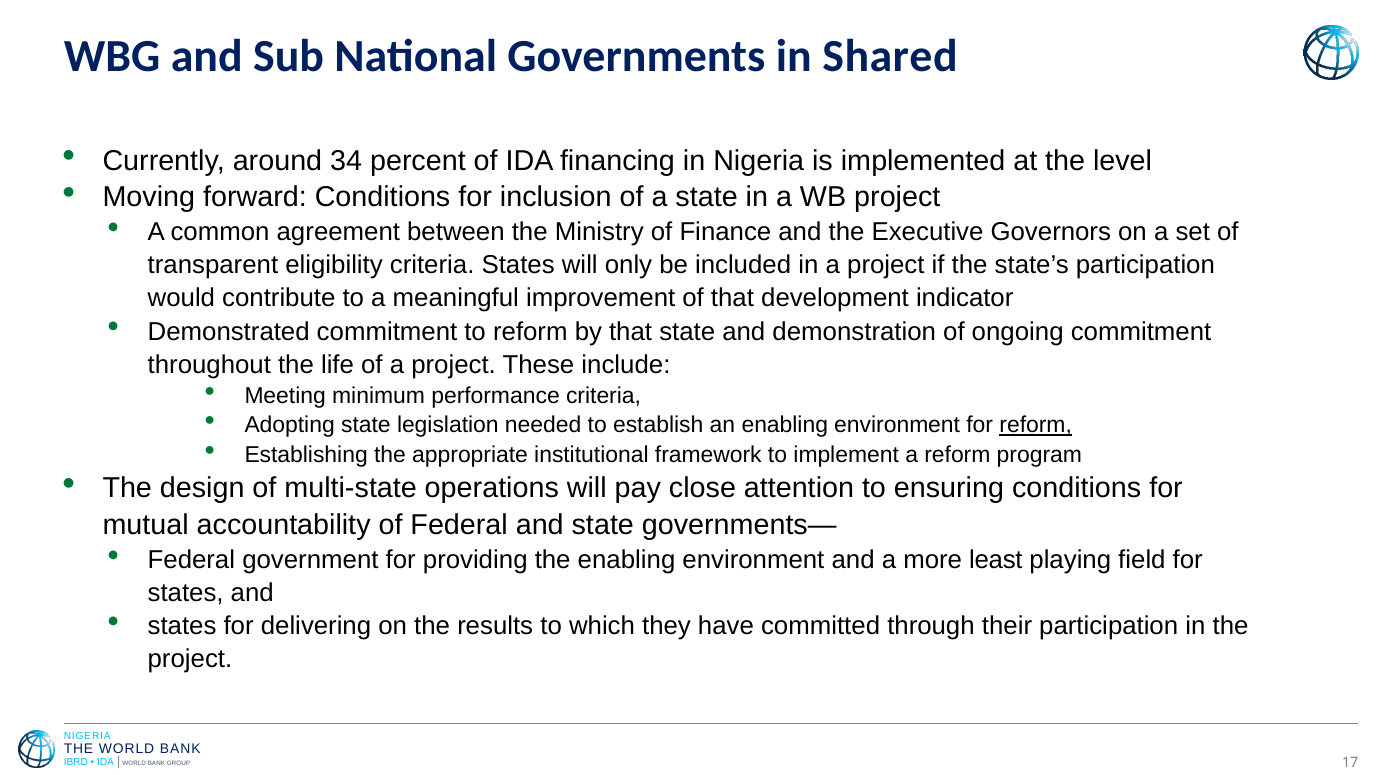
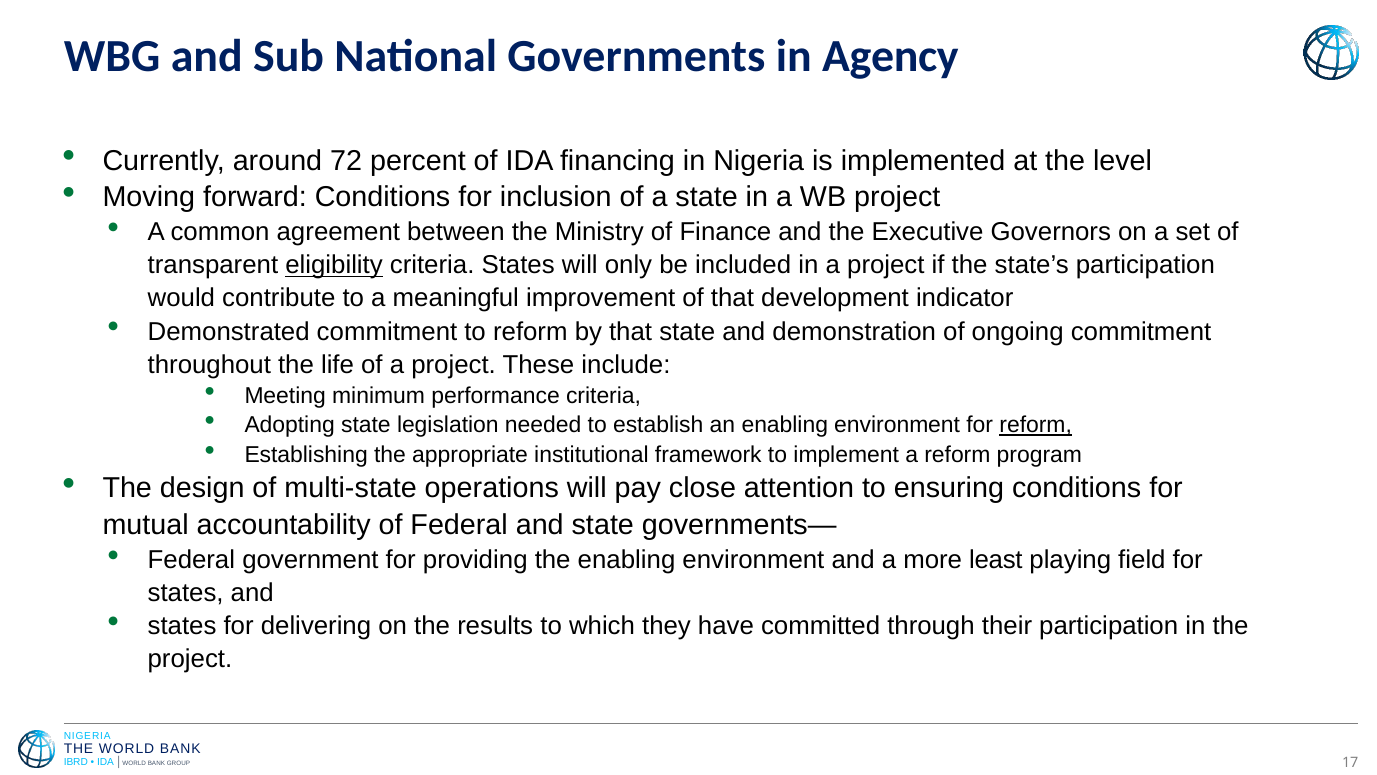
Shared: Shared -> Agency
34: 34 -> 72
eligibility underline: none -> present
